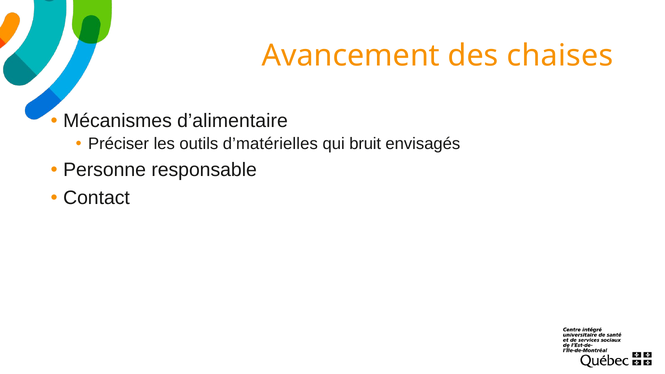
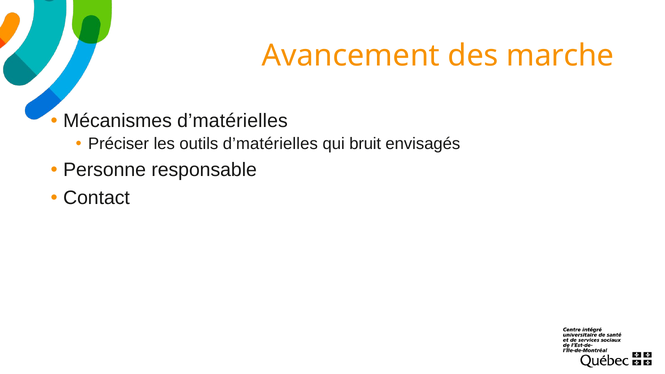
chaises: chaises -> marche
Mécanismes d’alimentaire: d’alimentaire -> d’matérielles
